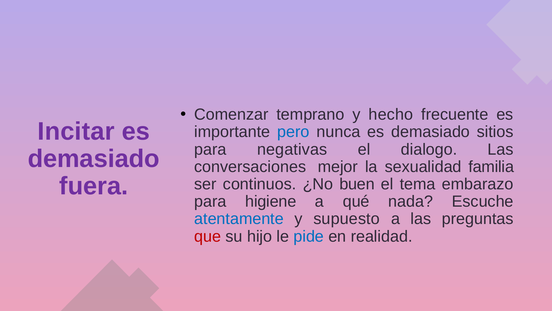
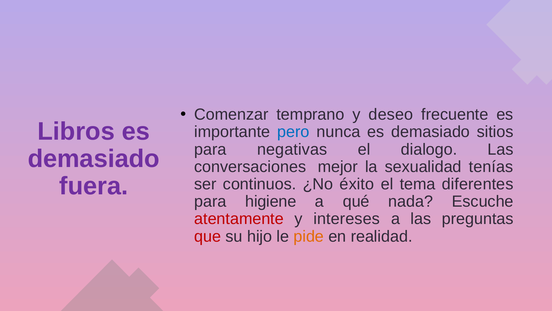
hecho: hecho -> deseo
Incitar: Incitar -> Libros
familia: familia -> tenías
buen: buen -> éxito
embarazo: embarazo -> diferentes
atentamente colour: blue -> red
supuesto: supuesto -> intereses
pide colour: blue -> orange
